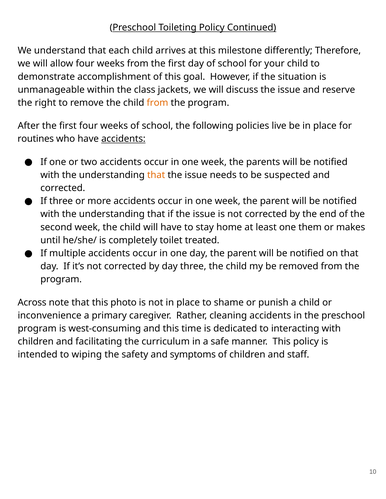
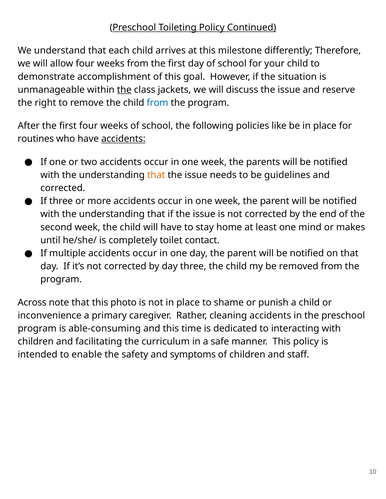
the at (124, 90) underline: none -> present
from at (157, 103) colour: orange -> blue
live: live -> like
suspected: suspected -> guidelines
them: them -> mind
treated: treated -> contact
west-consuming: west-consuming -> able-consuming
wiping: wiping -> enable
